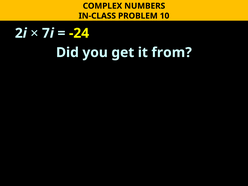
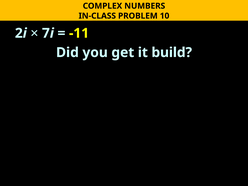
-24: -24 -> -11
from: from -> build
